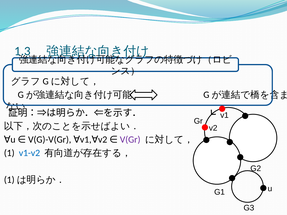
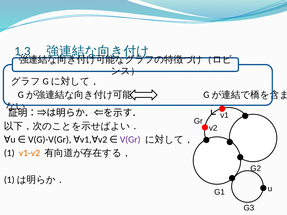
v1-v2 colour: blue -> orange
